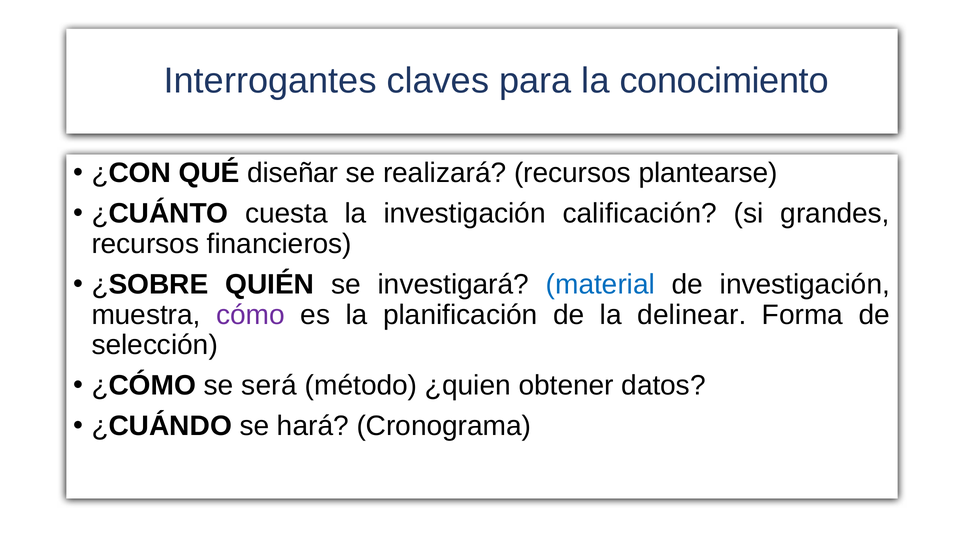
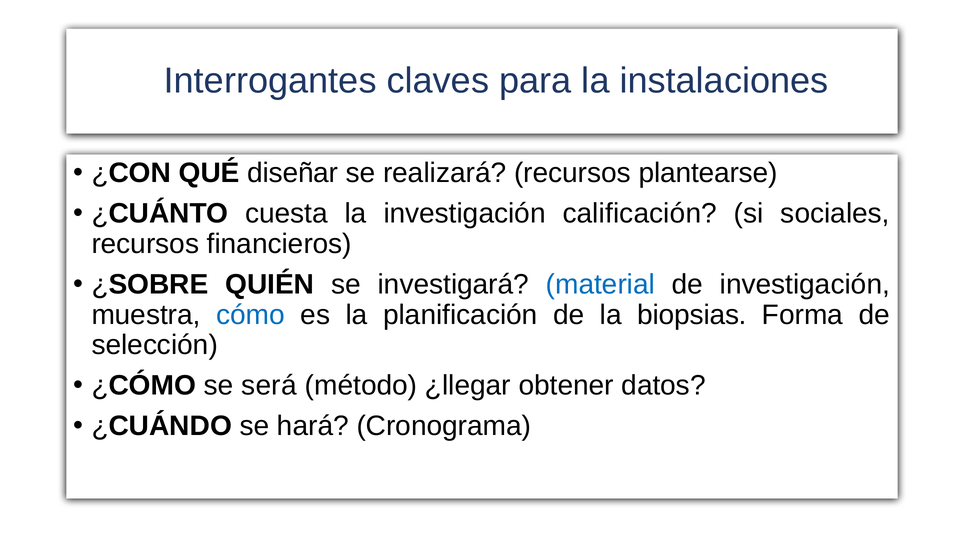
conocimiento: conocimiento -> instalaciones
grandes: grandes -> sociales
cómo colour: purple -> blue
delinear: delinear -> biopsias
¿quien: ¿quien -> ¿llegar
